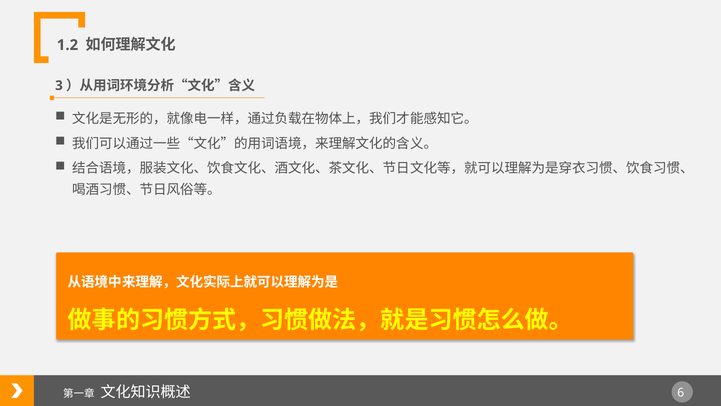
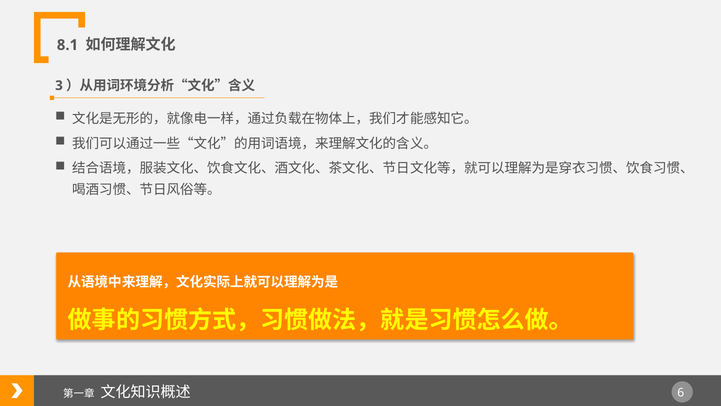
1.2: 1.2 -> 8.1
